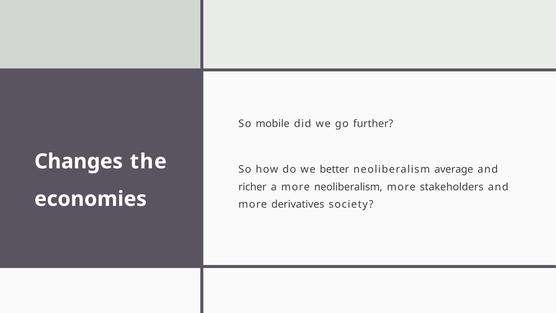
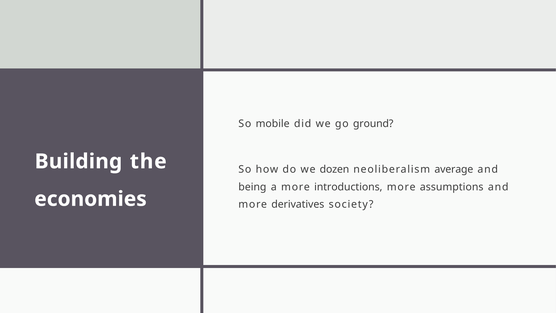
further: further -> ground
Changes: Changes -> Building
better: better -> dozen
richer: richer -> being
more neoliberalism: neoliberalism -> introductions
stakeholders: stakeholders -> assumptions
